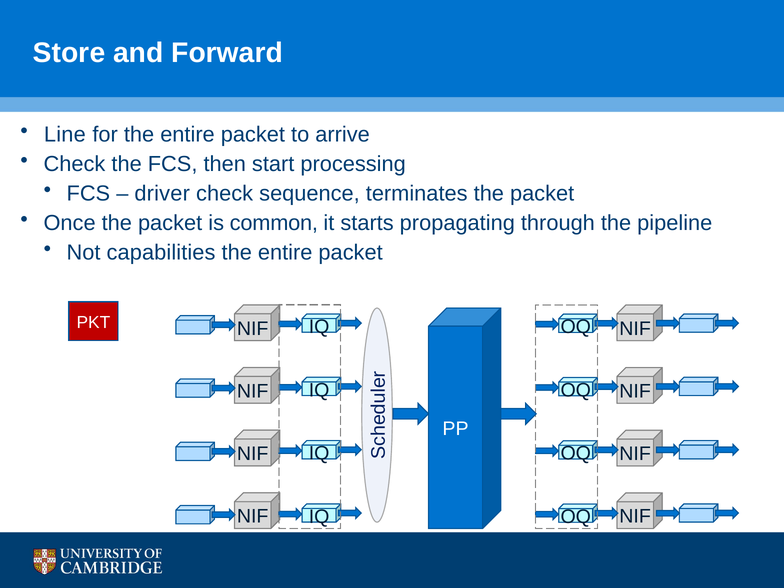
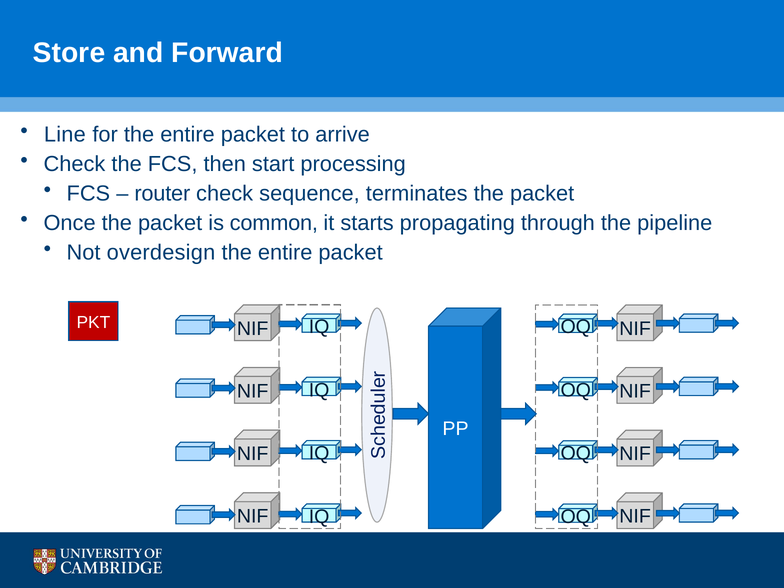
driver: driver -> router
capabilities: capabilities -> overdesign
